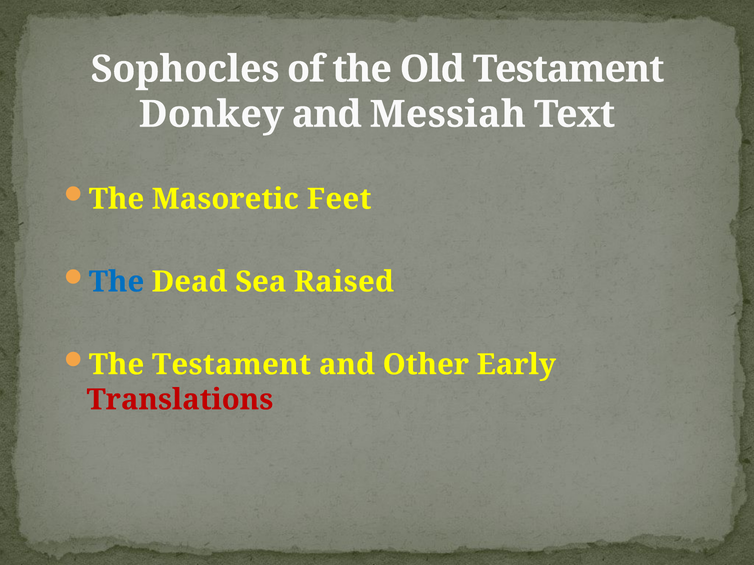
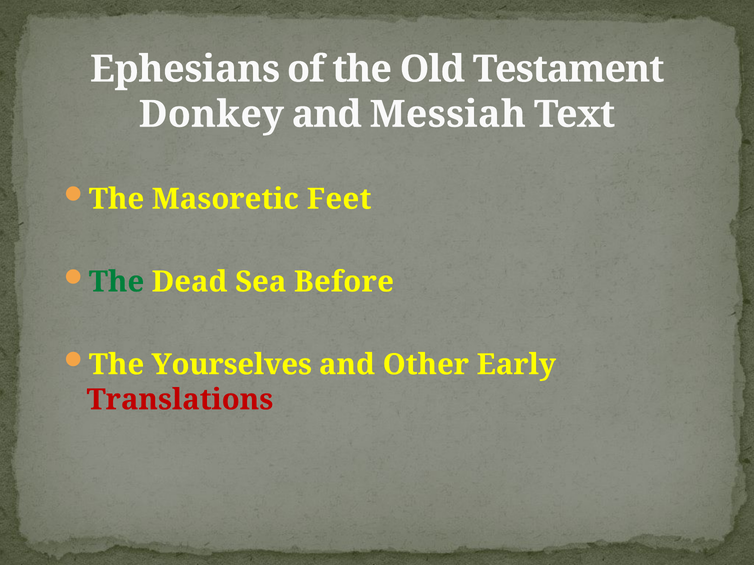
Sophocles: Sophocles -> Ephesians
The at (117, 282) colour: blue -> green
Raised: Raised -> Before
The Testament: Testament -> Yourselves
